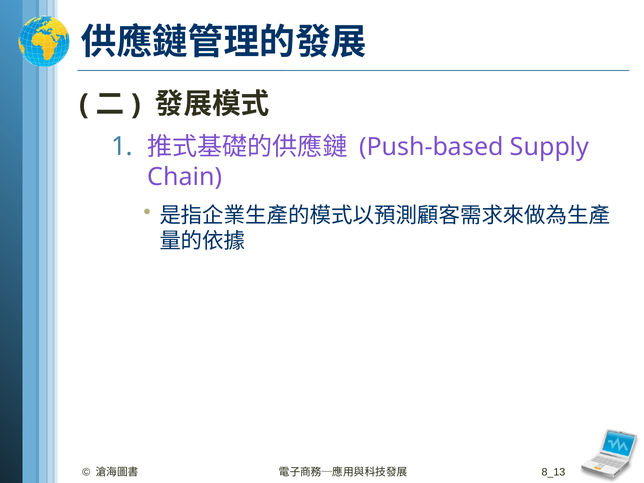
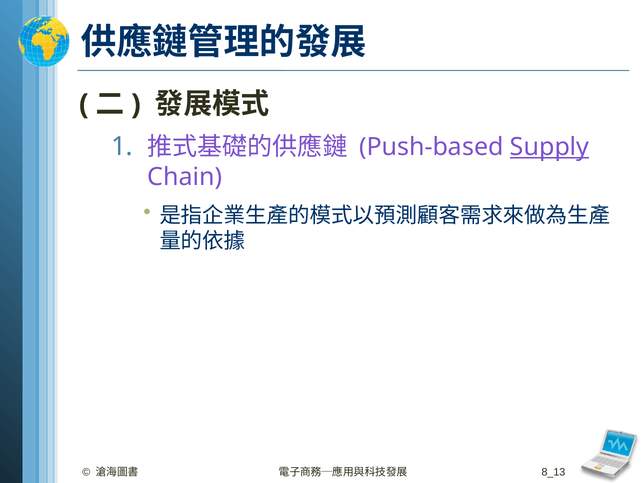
Supply underline: none -> present
